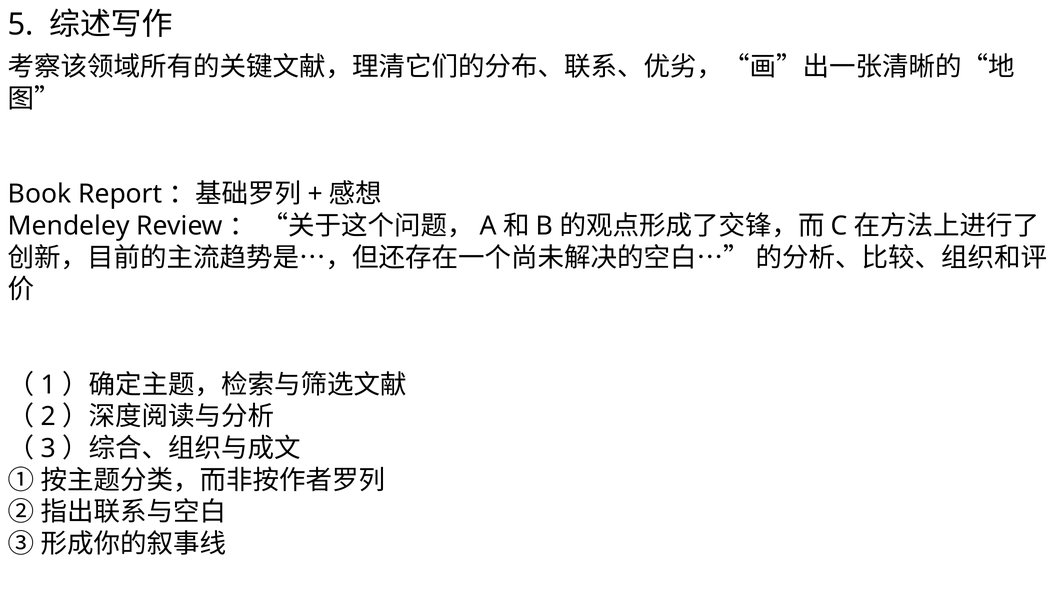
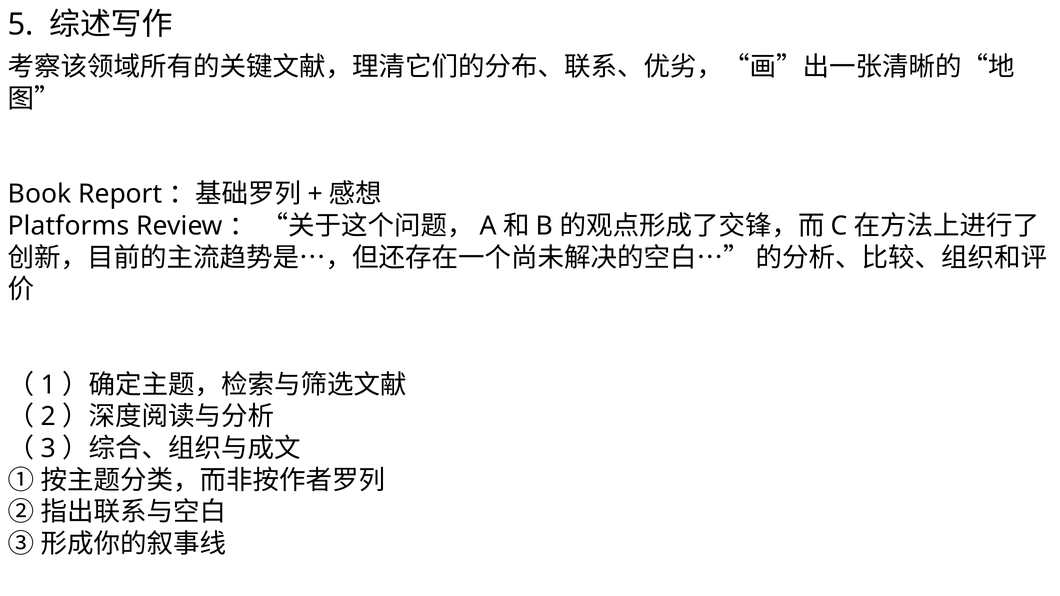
Mendeley: Mendeley -> Platforms
